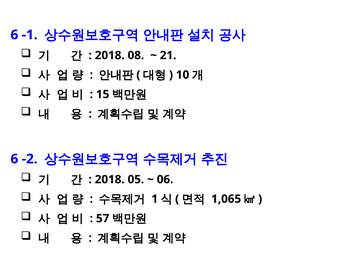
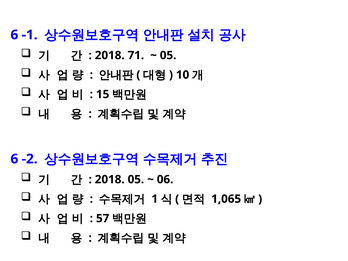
08: 08 -> 71
21 at (168, 55): 21 -> 05
